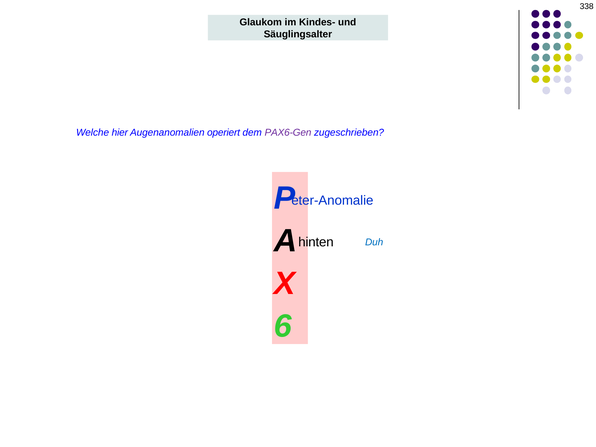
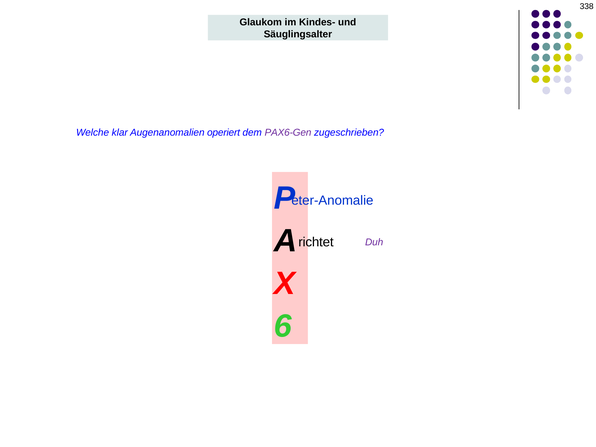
hier: hier -> klar
hinten: hinten -> richtet
Duh colour: blue -> purple
